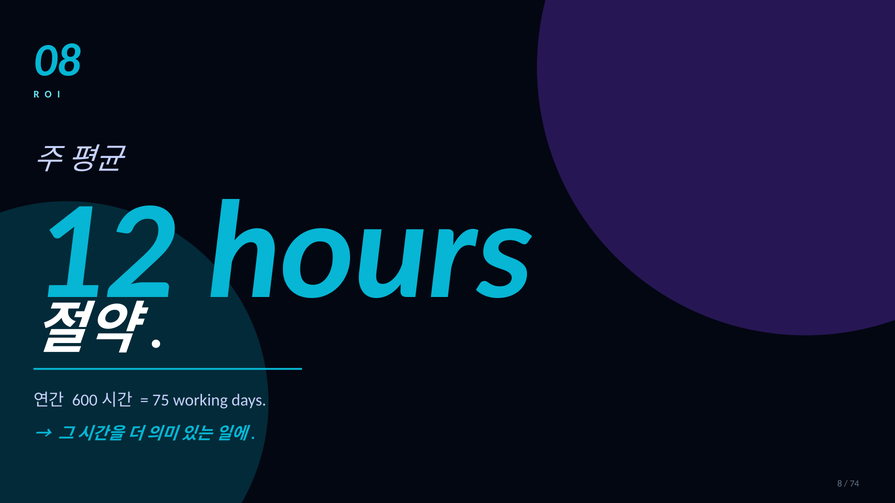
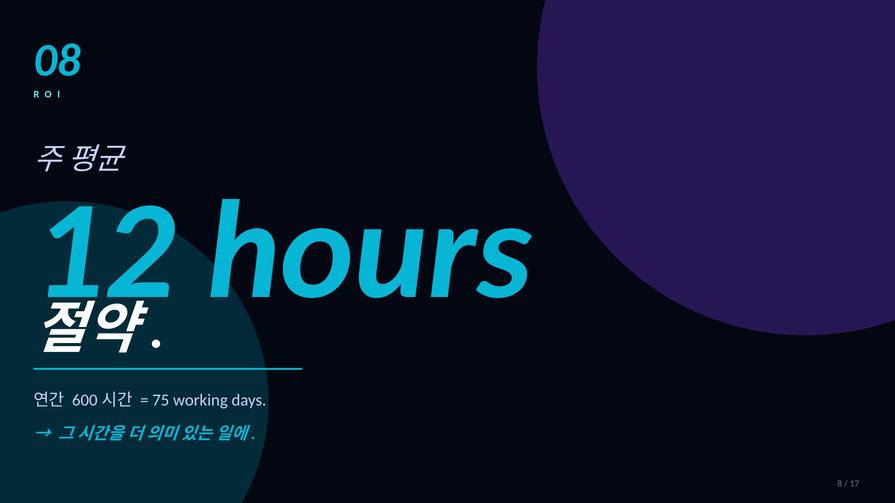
74: 74 -> 17
